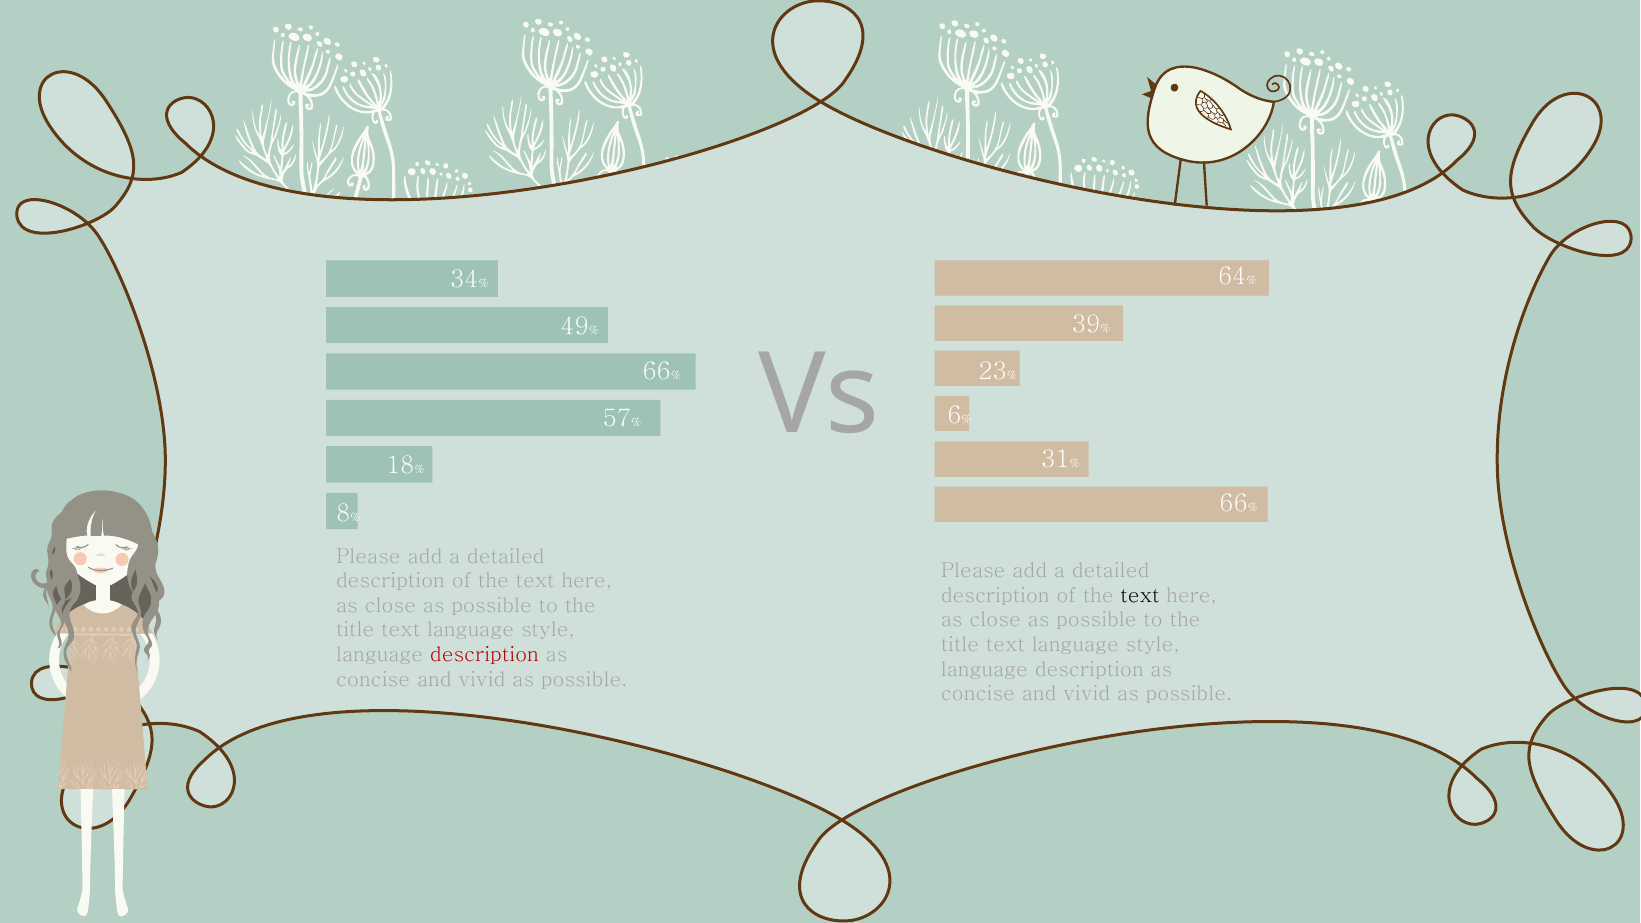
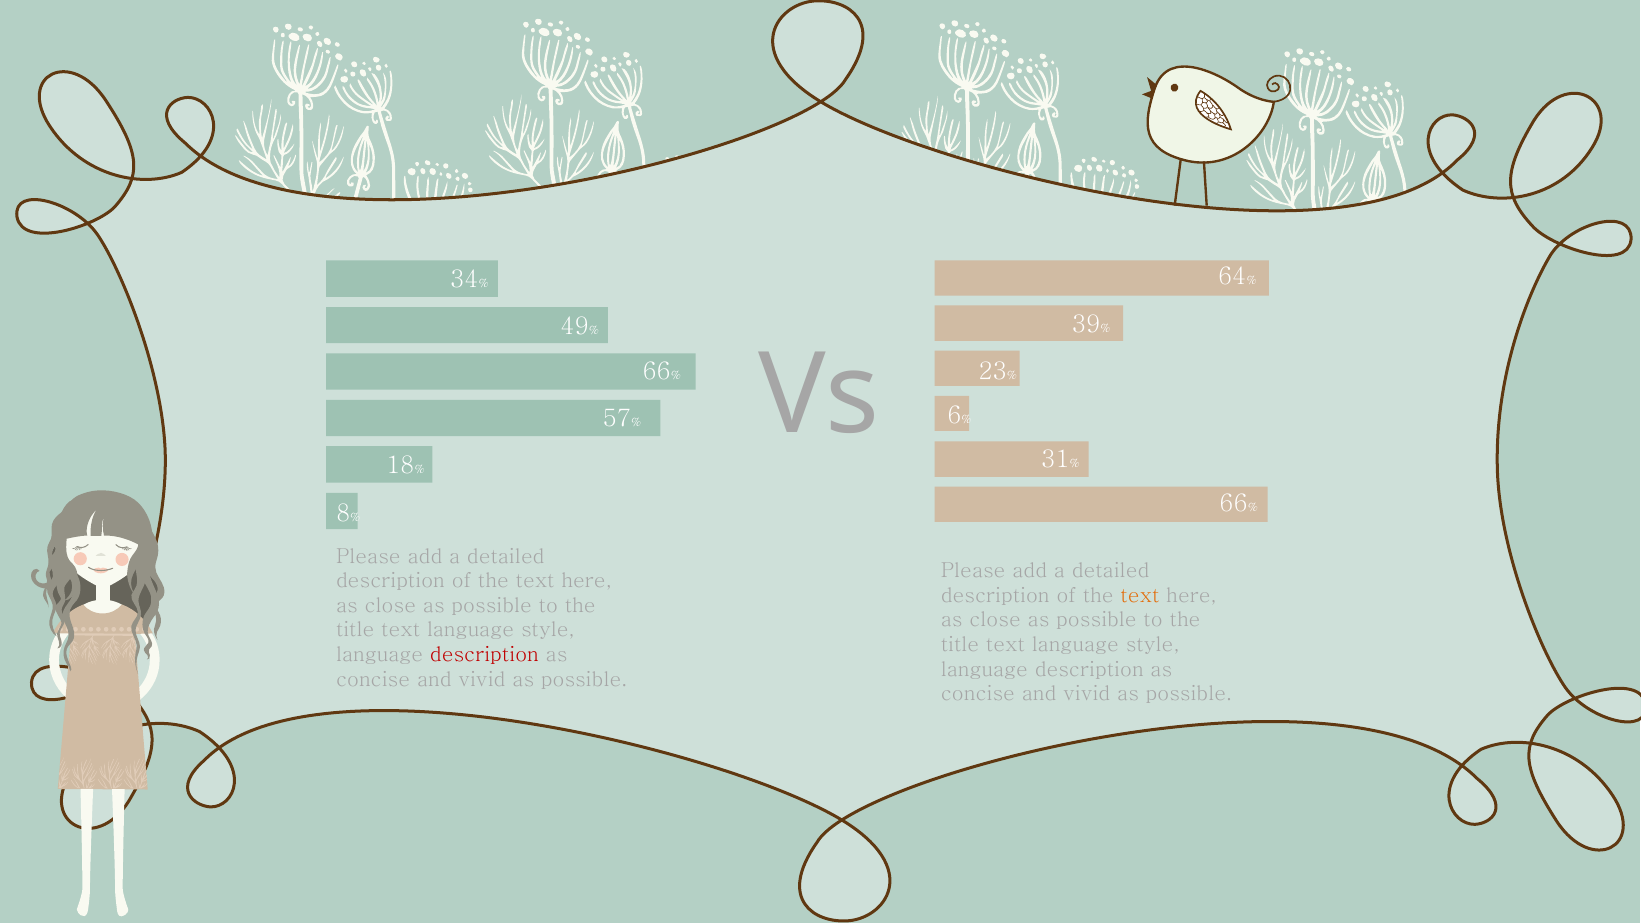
text at (1140, 595) colour: black -> orange
